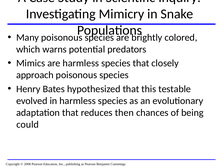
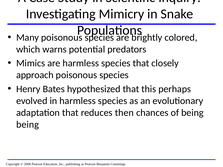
testable: testable -> perhaps
could at (28, 125): could -> being
